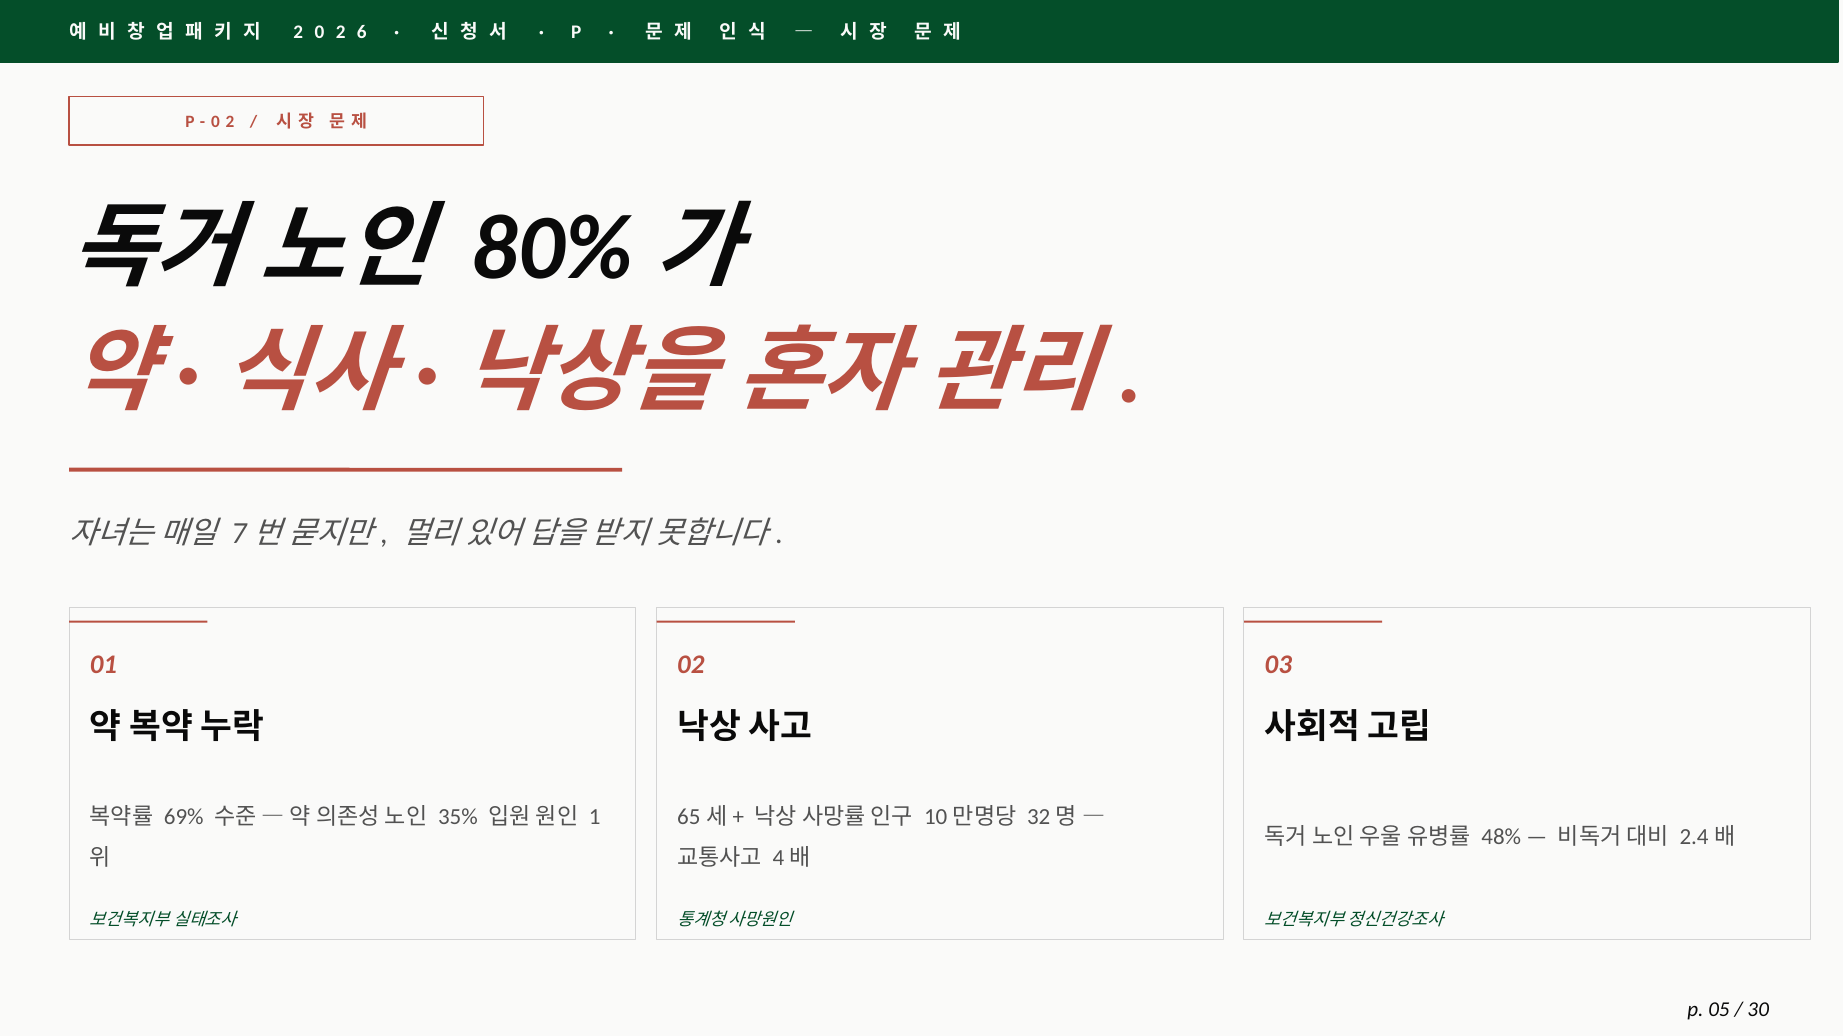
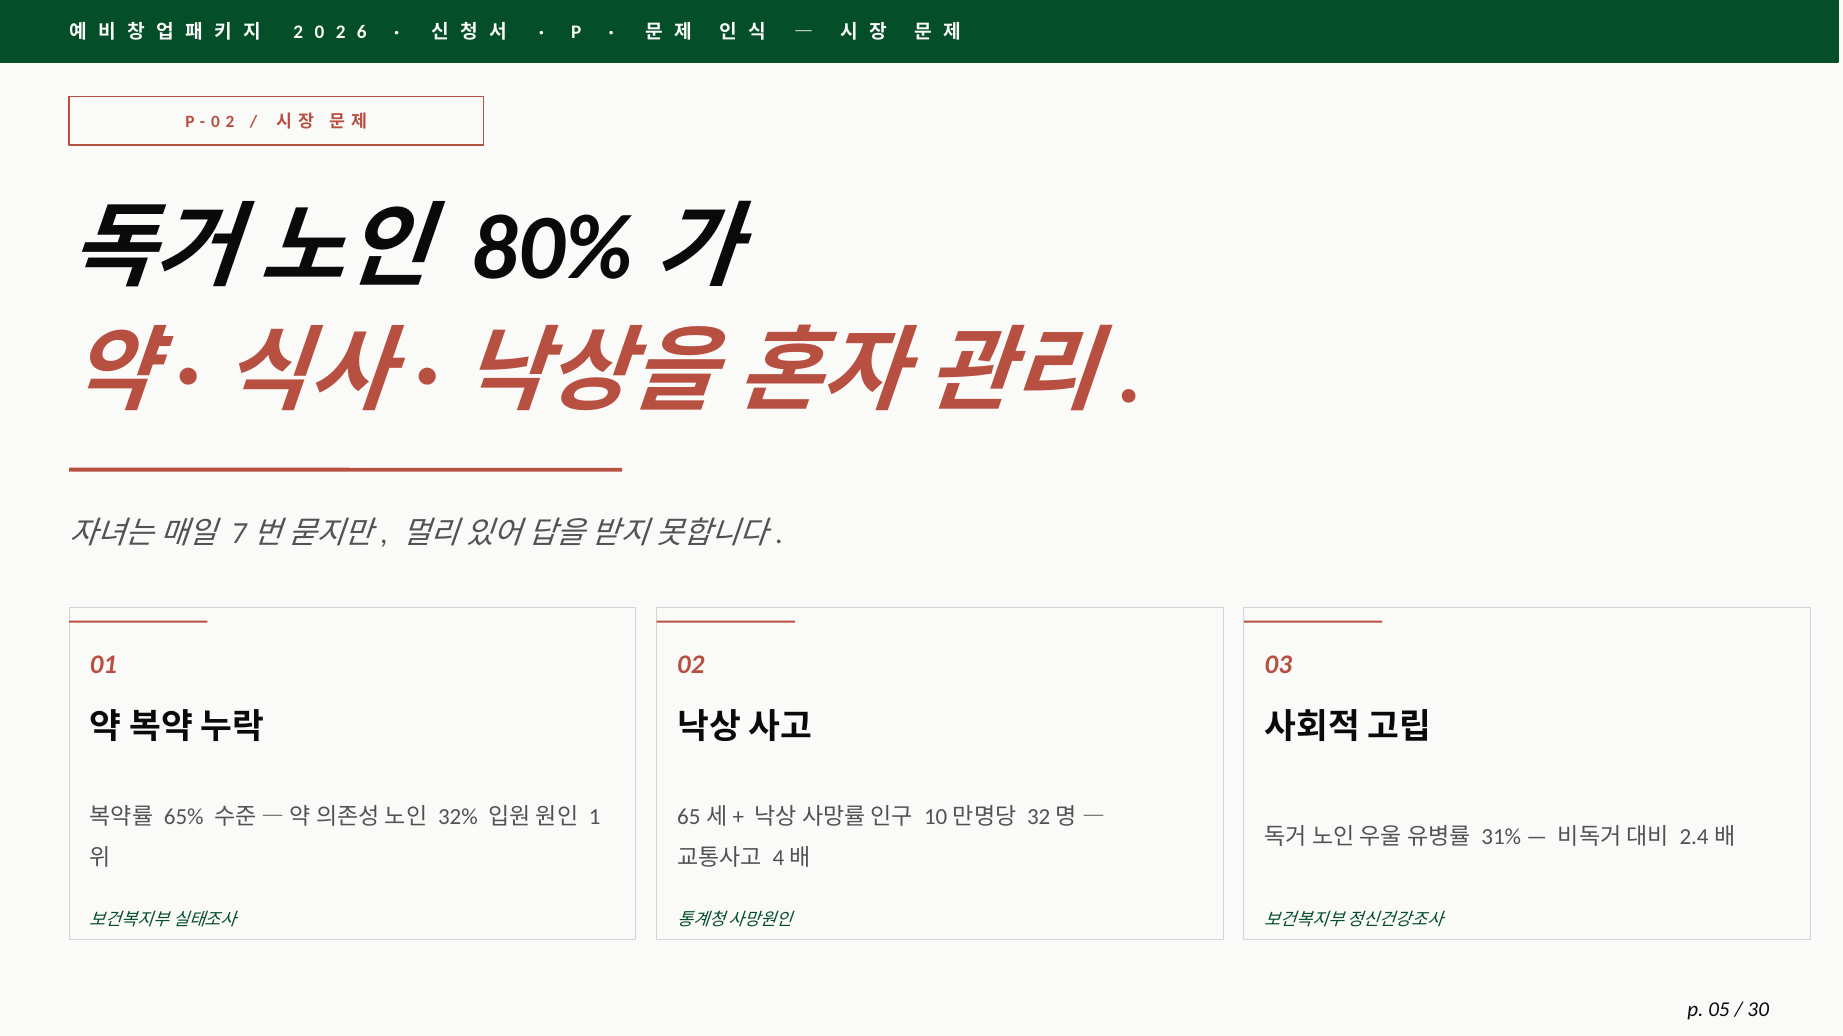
69%: 69% -> 65%
35%: 35% -> 32%
48%: 48% -> 31%
